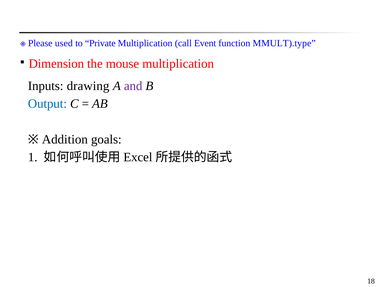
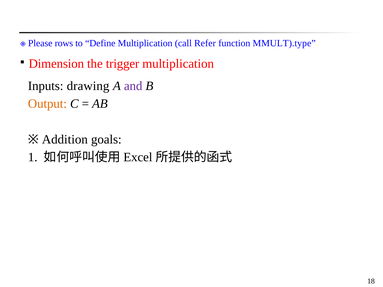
used: used -> rows
Private: Private -> Define
Event: Event -> Refer
mouse: mouse -> trigger
Output colour: blue -> orange
